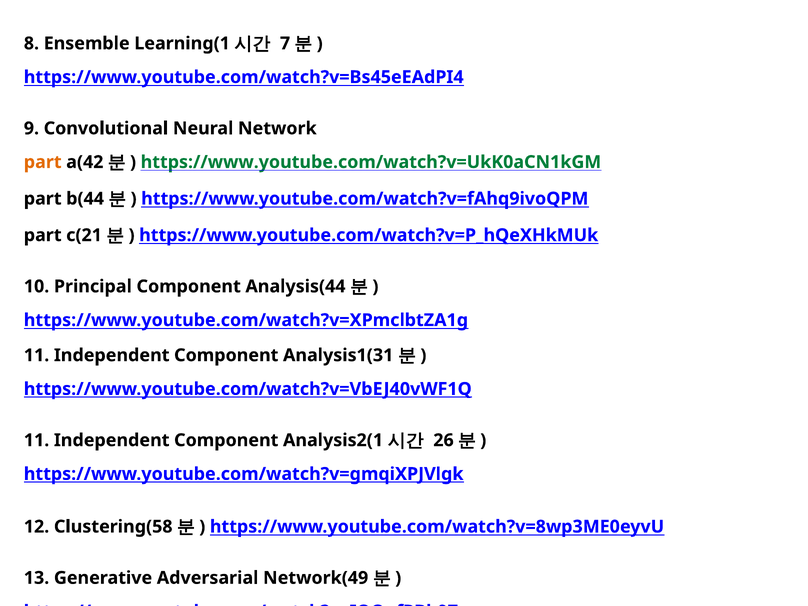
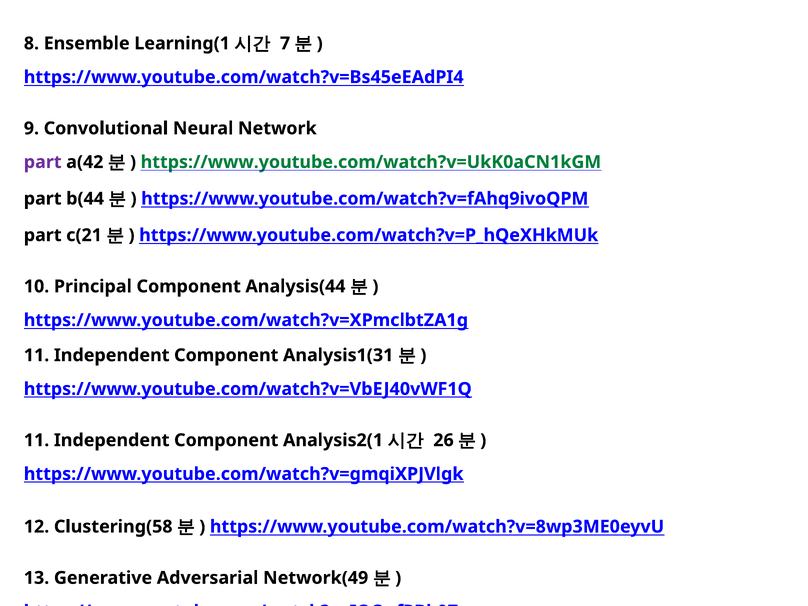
part at (43, 162) colour: orange -> purple
